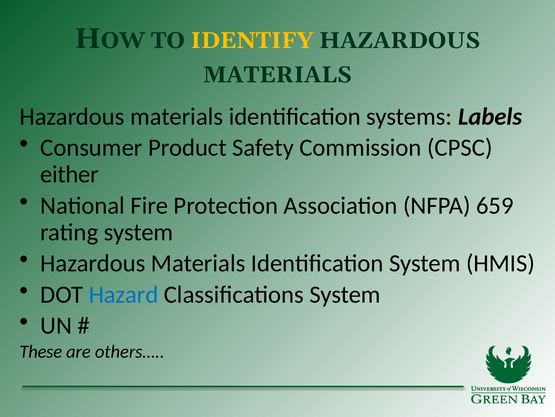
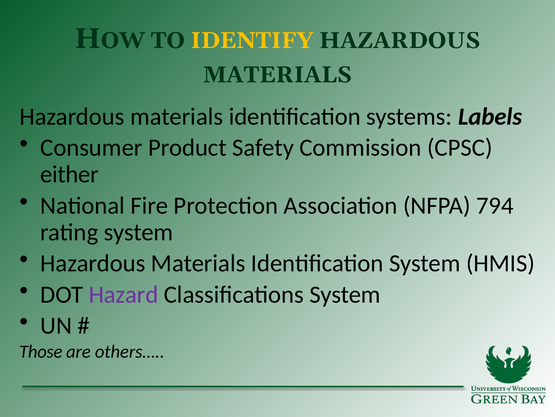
659: 659 -> 794
Hazard colour: blue -> purple
These: These -> Those
